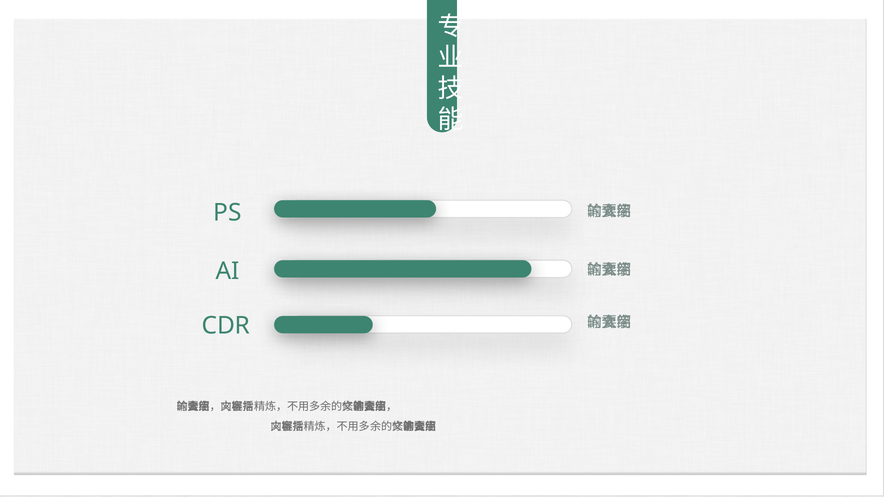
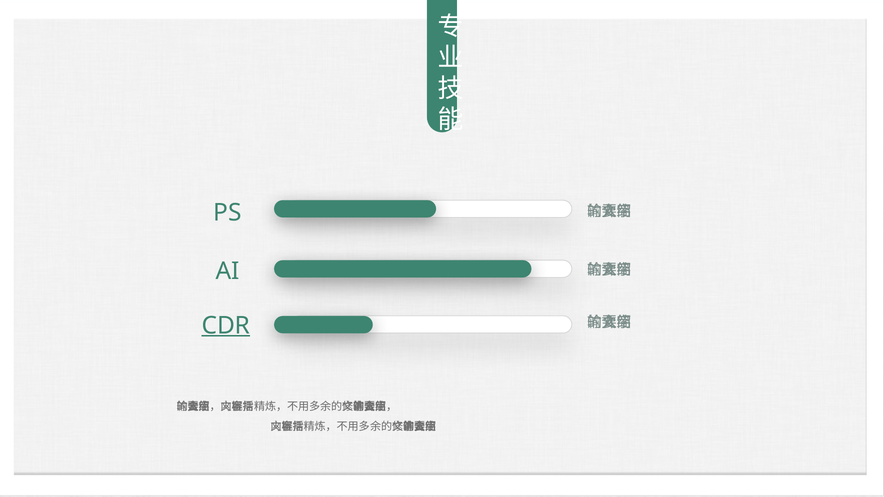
CDR underline: none -> present
